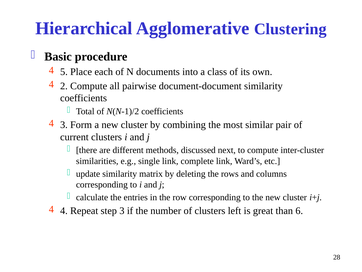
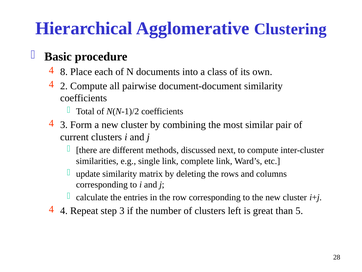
5: 5 -> 8
6: 6 -> 5
